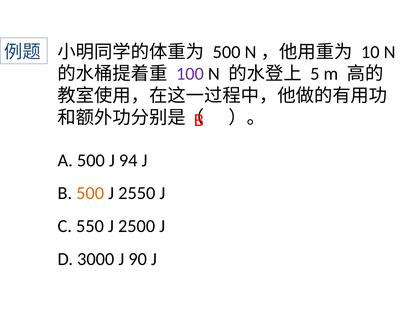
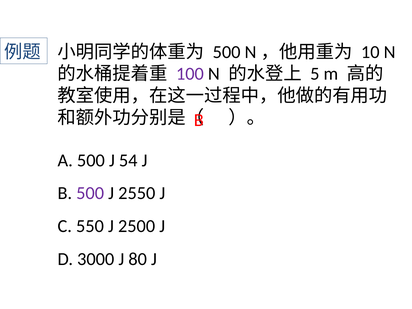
94: 94 -> 54
500 at (90, 193) colour: orange -> purple
90: 90 -> 80
